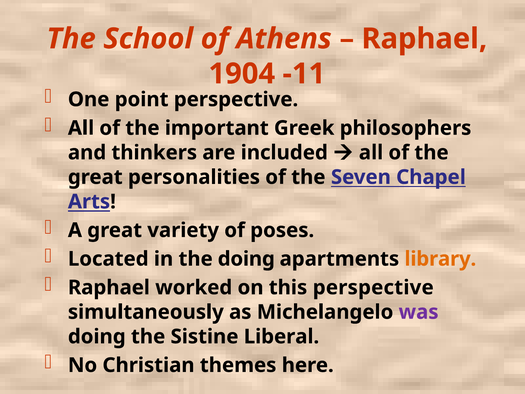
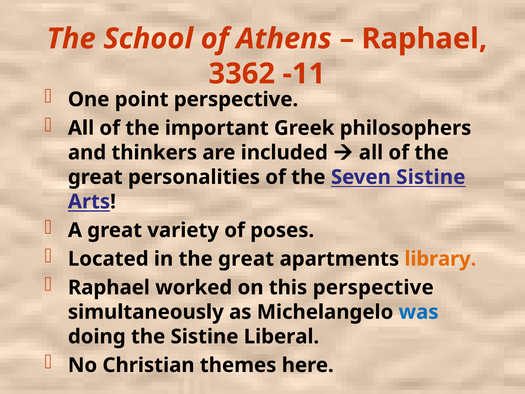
1904: 1904 -> 3362
Seven Chapel: Chapel -> Sistine
in the doing: doing -> great
was colour: purple -> blue
